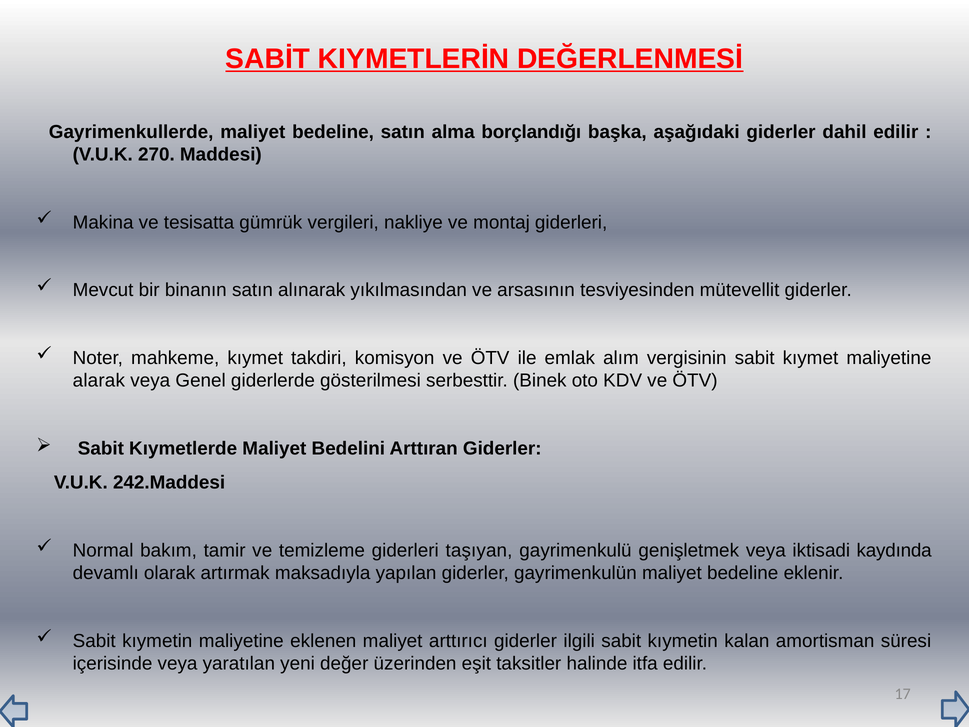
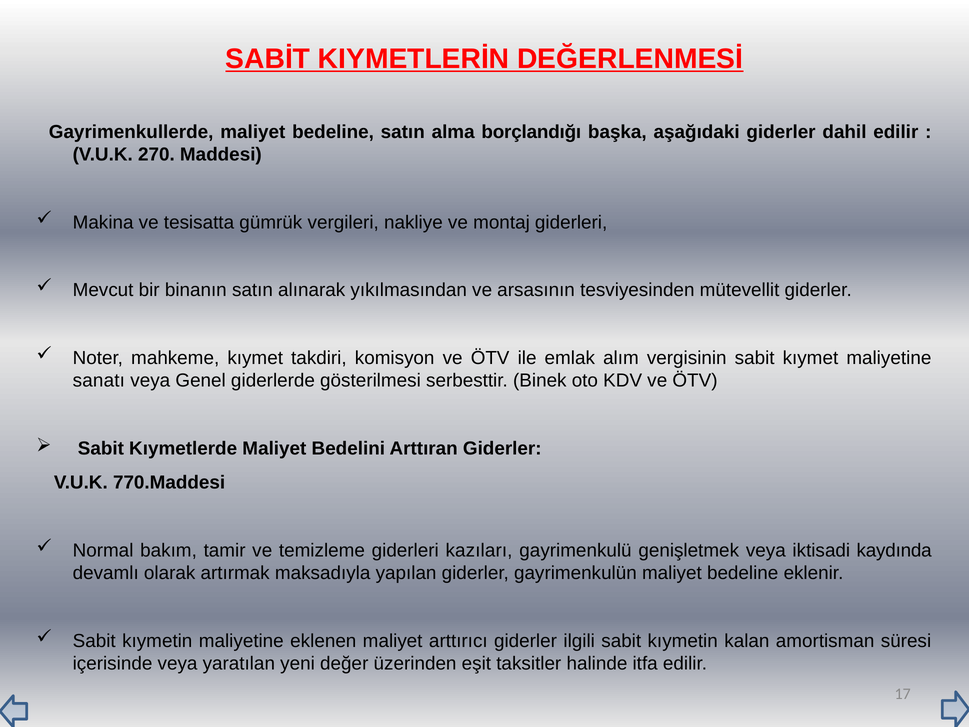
alarak: alarak -> sanatı
242.Maddesi: 242.Maddesi -> 770.Maddesi
taşıyan: taşıyan -> kazıları
